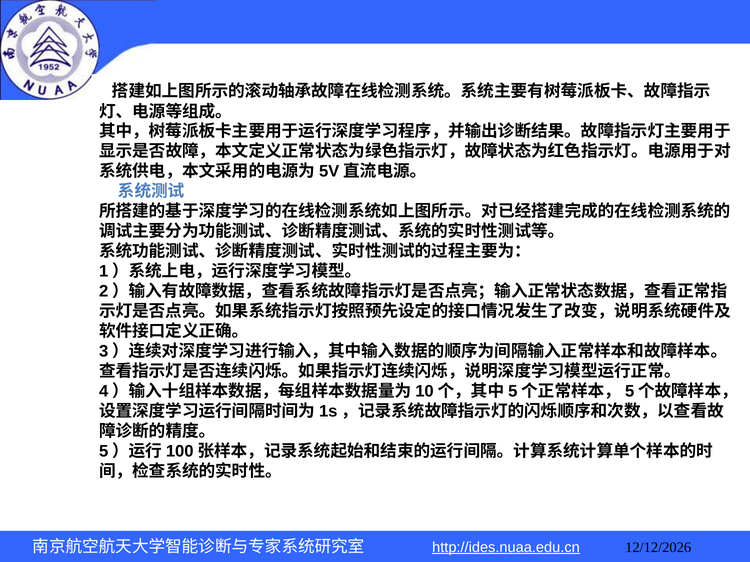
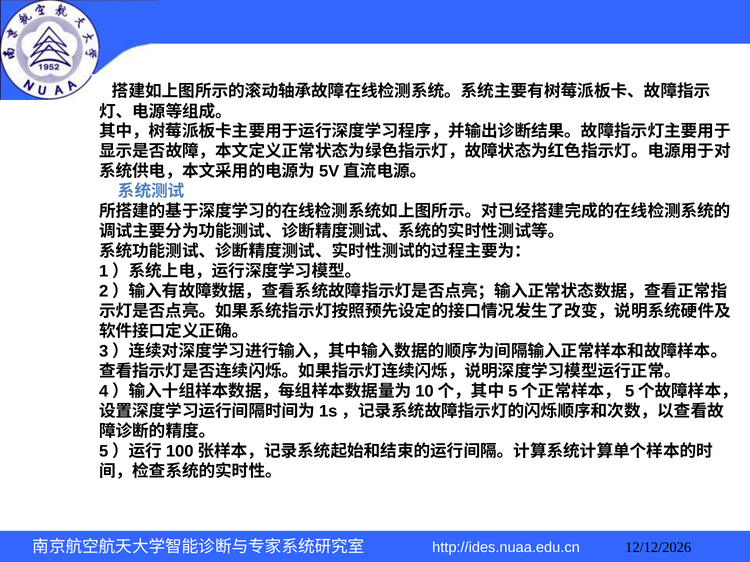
http://ides.nuaa.edu.cn underline: present -> none
